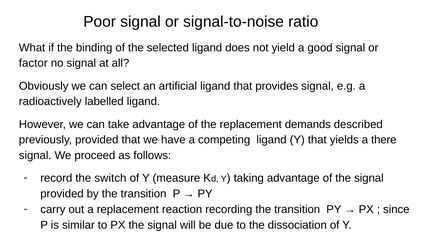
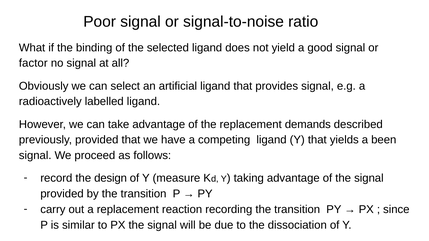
there: there -> been
switch: switch -> design
